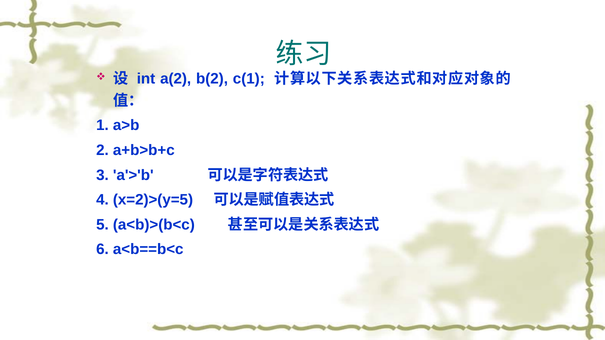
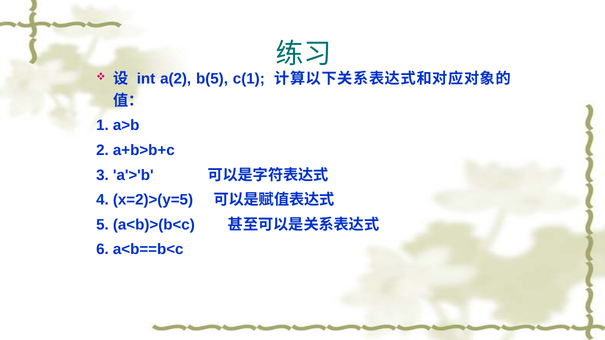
b(2: b(2 -> b(5
